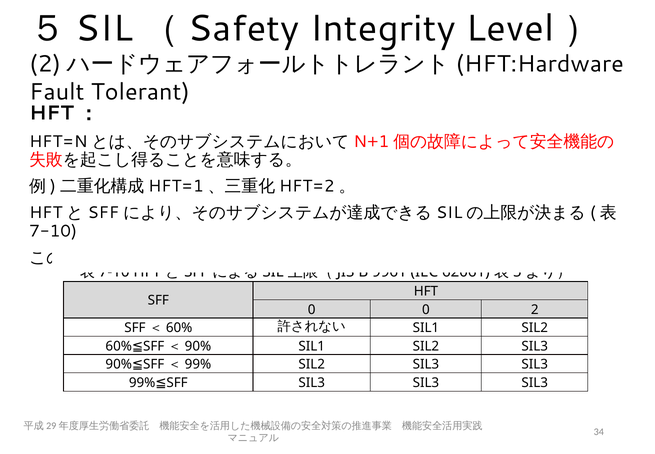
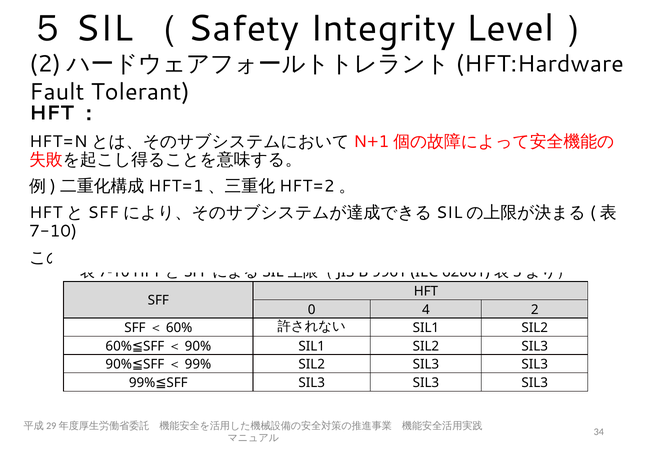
0 0: 0 -> 4
